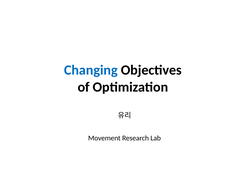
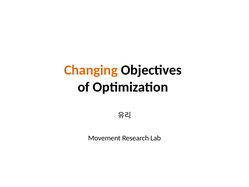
Changing colour: blue -> orange
